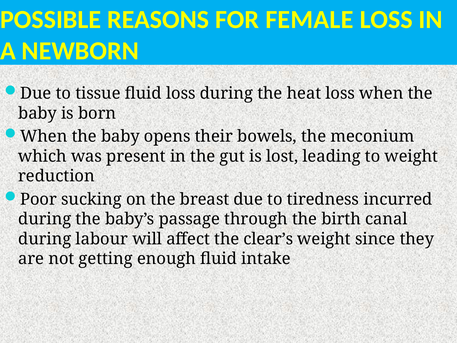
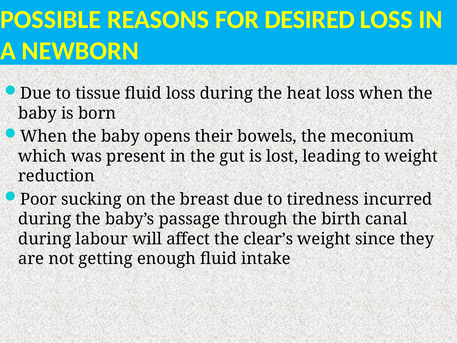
FEMALE: FEMALE -> DESIRED
